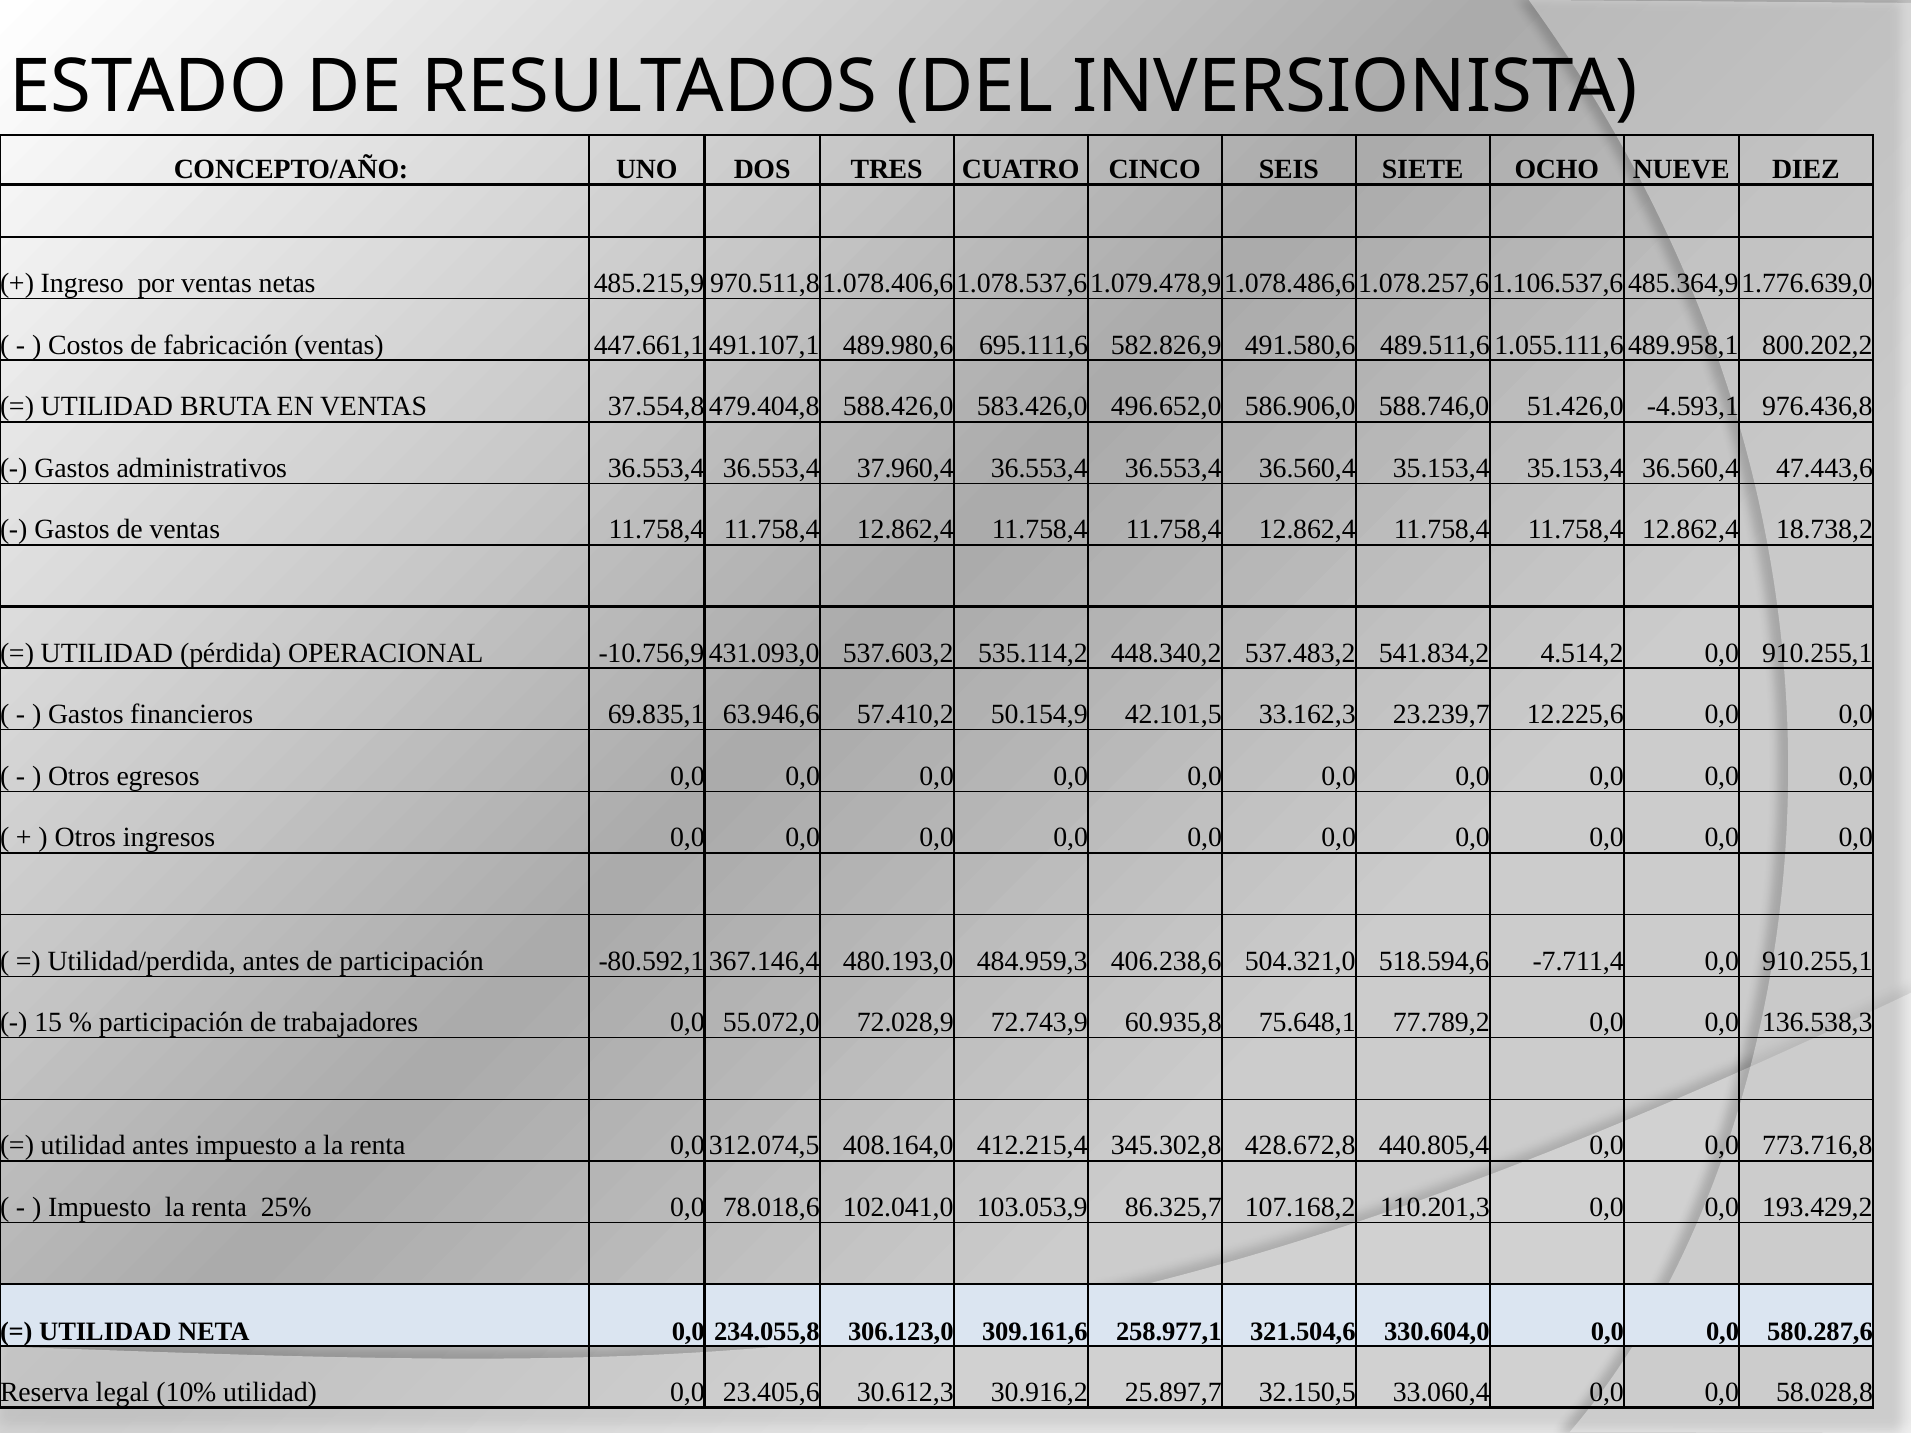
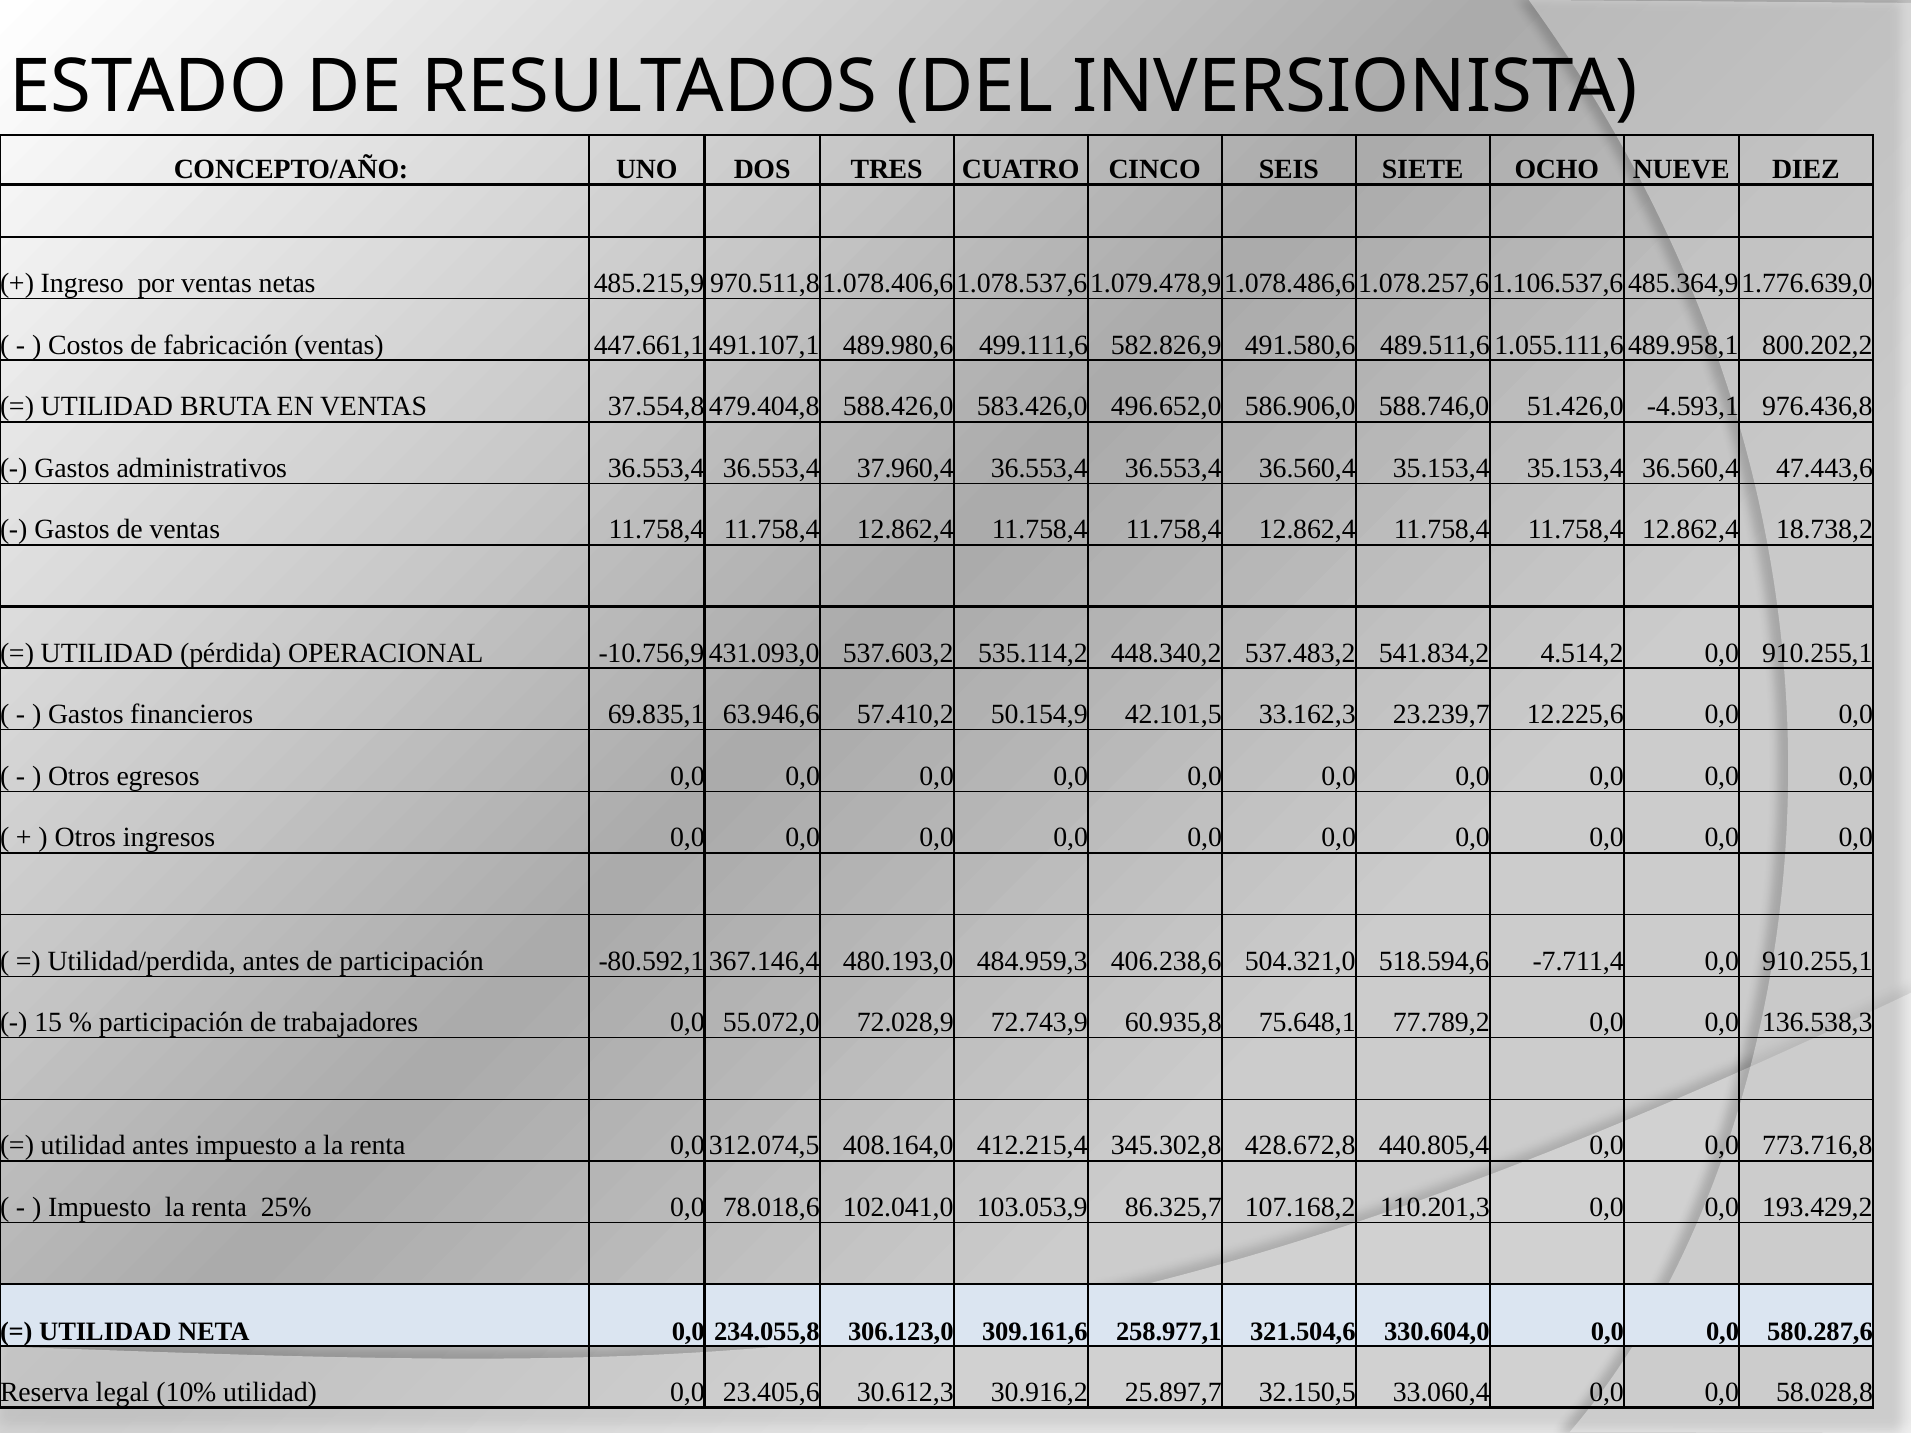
695.111,6: 695.111,6 -> 499.111,6
